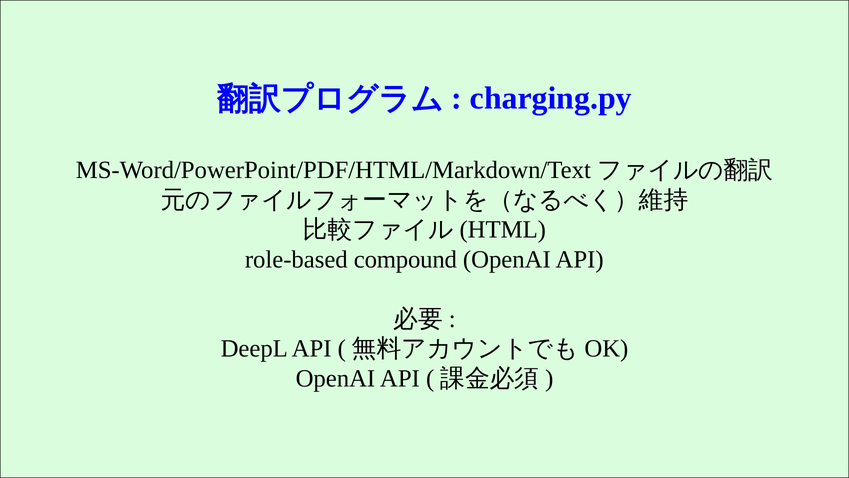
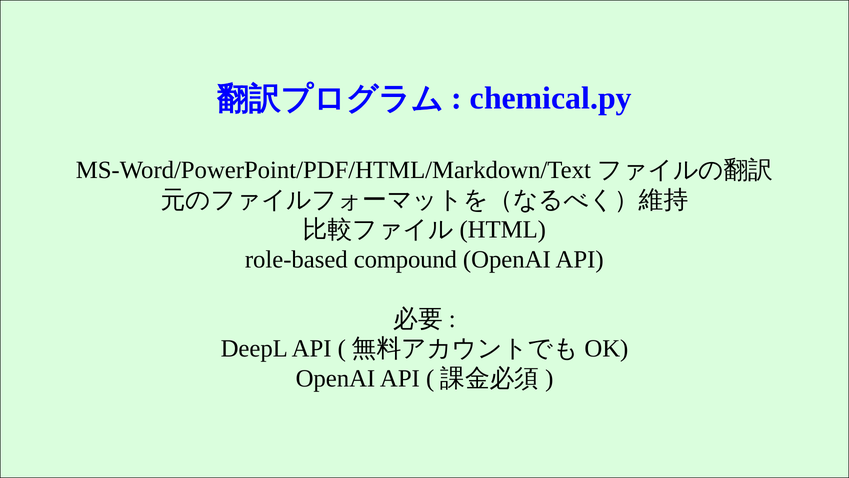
charging.py: charging.py -> chemical.py
